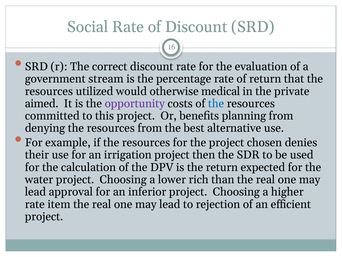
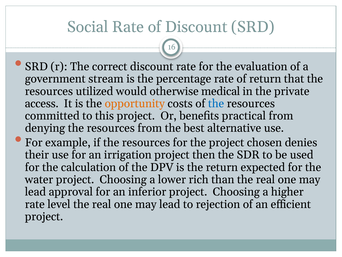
aimed: aimed -> access
opportunity colour: purple -> orange
planning: planning -> practical
item: item -> level
